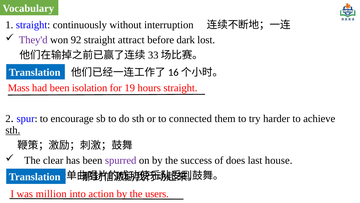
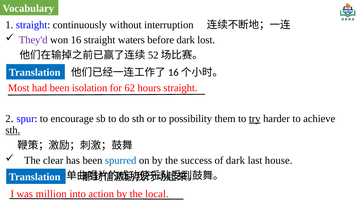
92: 92 -> 16
attract: attract -> waters
33: 33 -> 52
Mass: Mass -> Most
19: 19 -> 62
connected: connected -> possibility
try underline: none -> present
spurred colour: purple -> blue
of does: does -> dark
users: users -> local
